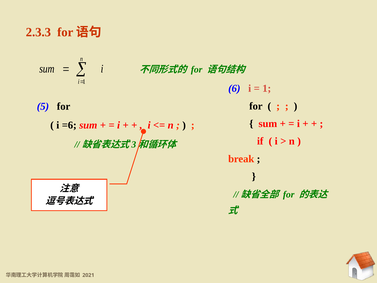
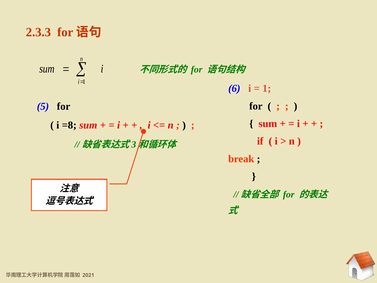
=6: =6 -> =8
